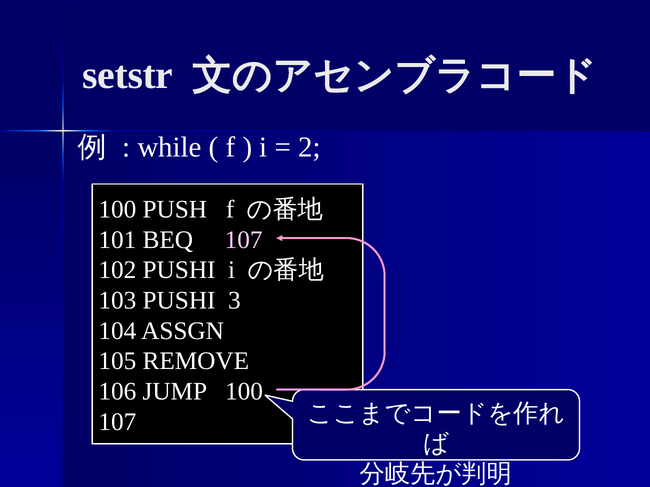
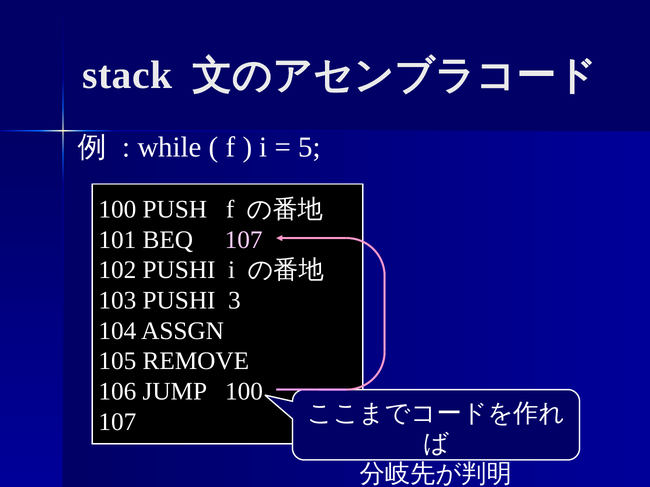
setstr: setstr -> stack
2: 2 -> 5
